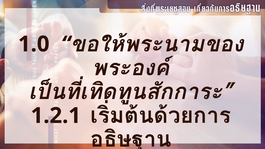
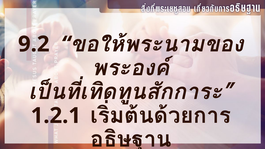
1.0: 1.0 -> 9.2
